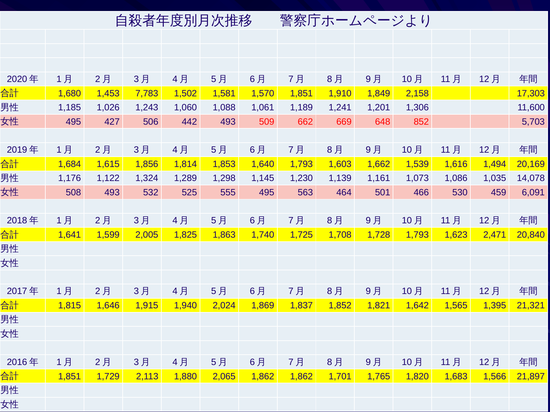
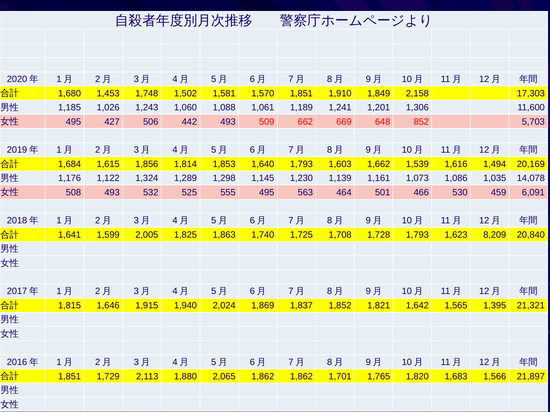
7,783: 7,783 -> 1,748
2,471: 2,471 -> 8,209
